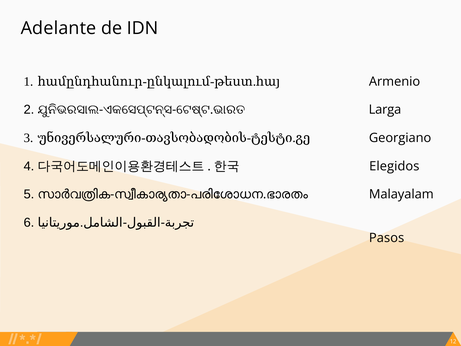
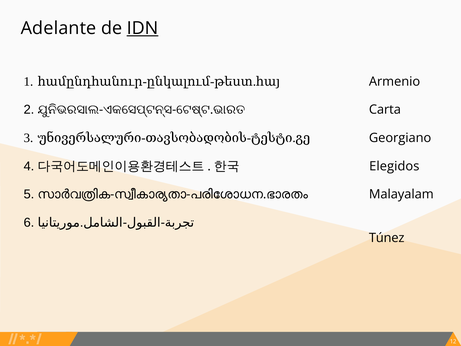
IDN underline: none -> present
Larga: Larga -> Carta
Pasos: Pasos -> Túnez
